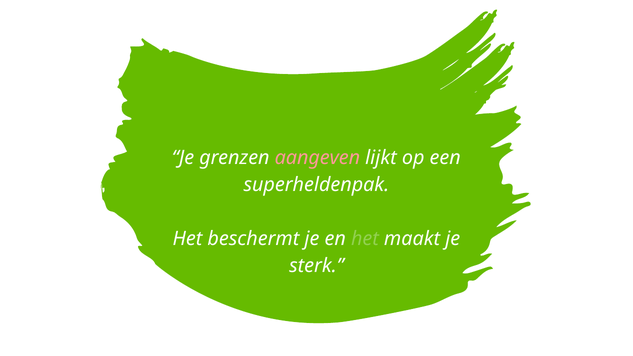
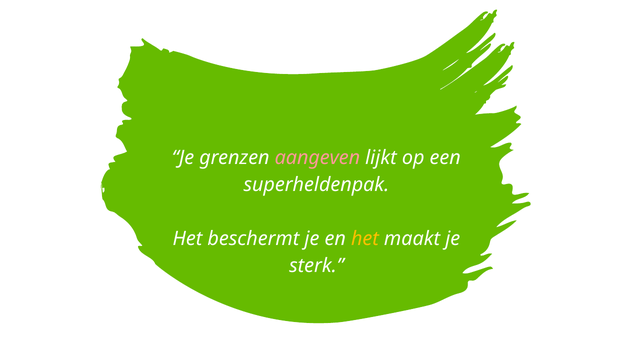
het at (365, 239) colour: light green -> yellow
